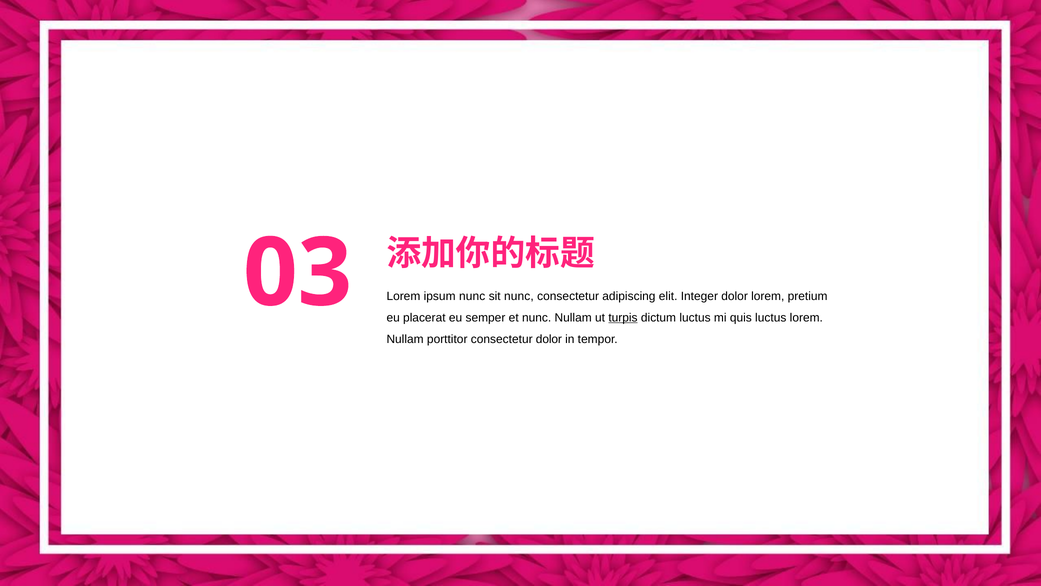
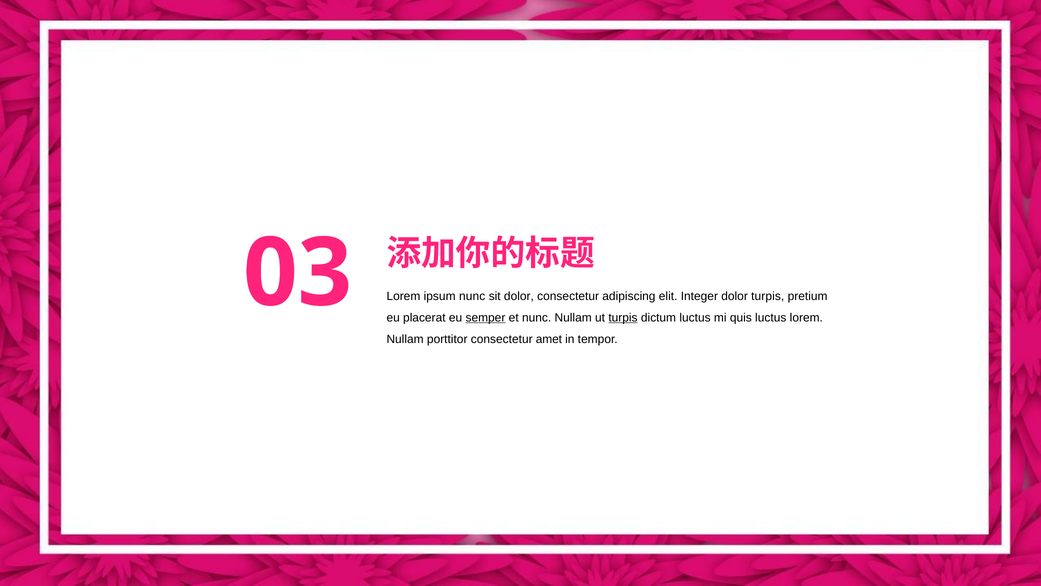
sit nunc: nunc -> dolor
dolor lorem: lorem -> turpis
semper underline: none -> present
consectetur dolor: dolor -> amet
